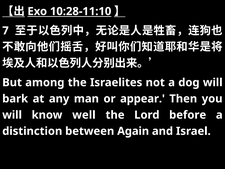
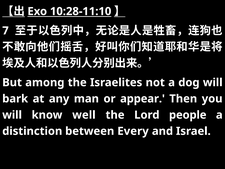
before: before -> people
Again: Again -> Every
